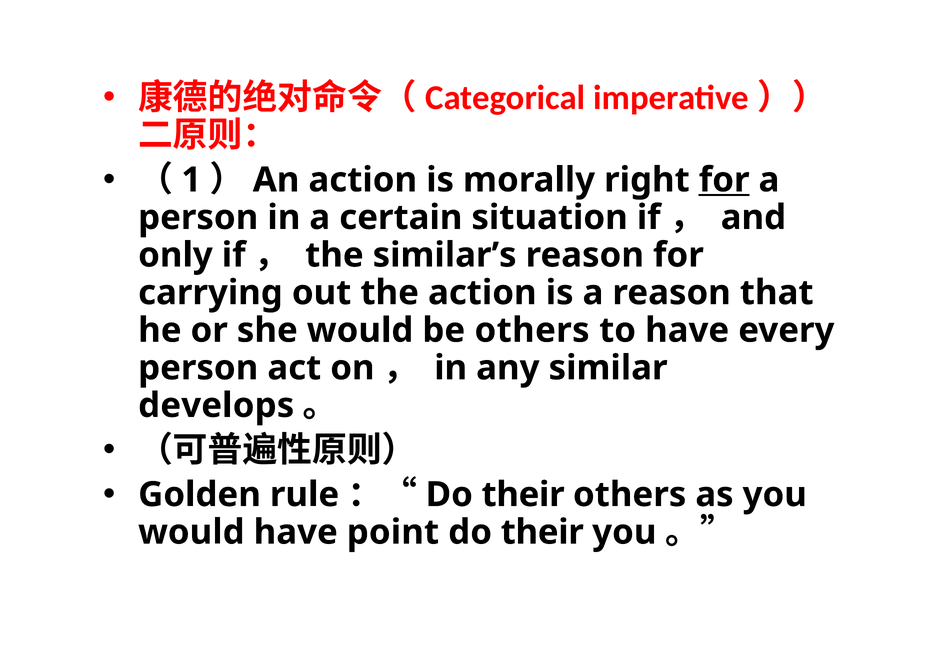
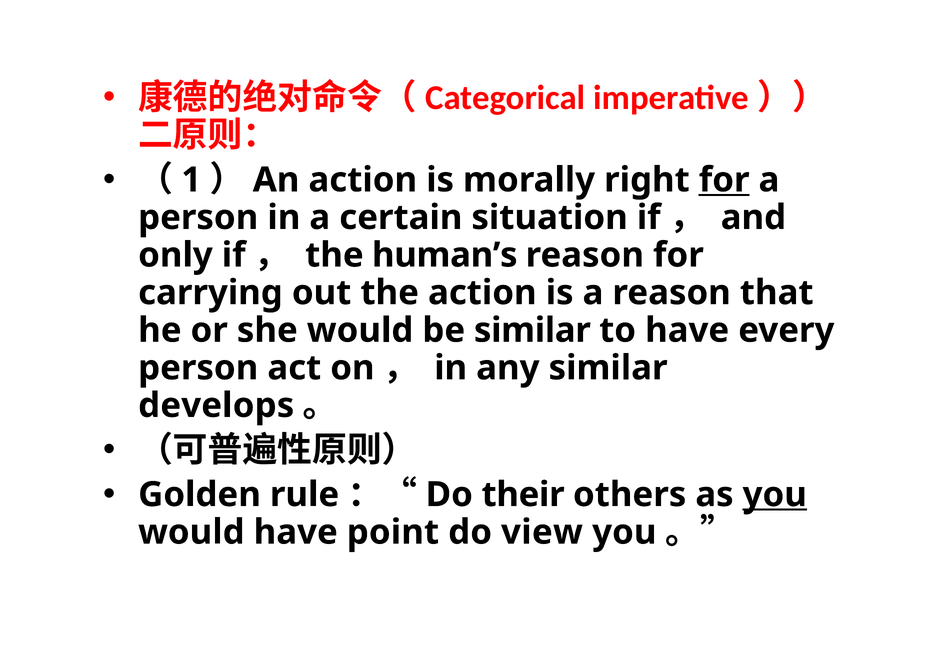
similar’s: similar’s -> human’s
be others: others -> similar
you at (775, 495) underline: none -> present
their at (542, 533): their -> view
